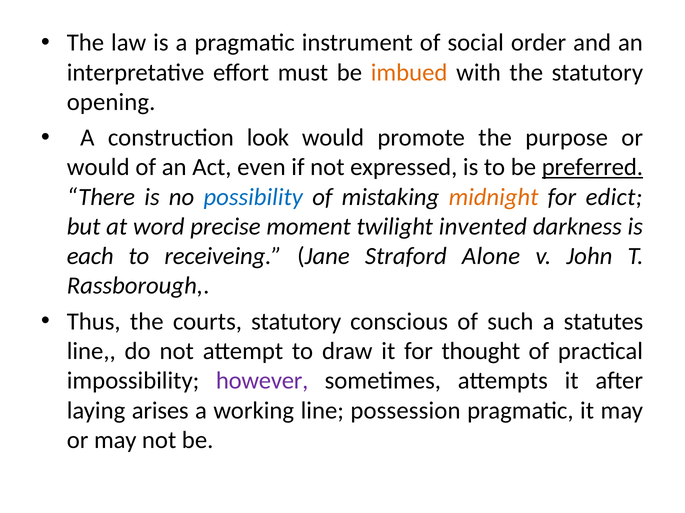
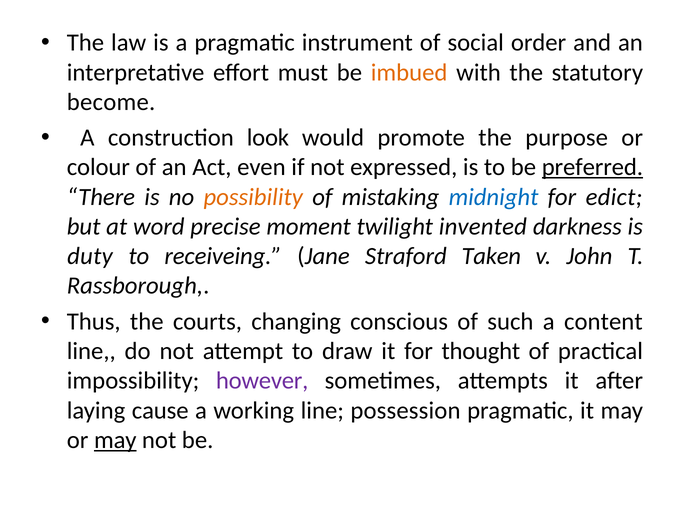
opening: opening -> become
would at (98, 168): would -> colour
possibility colour: blue -> orange
midnight colour: orange -> blue
each: each -> duty
Alone: Alone -> Taken
courts statutory: statutory -> changing
statutes: statutes -> content
arises: arises -> cause
may at (115, 441) underline: none -> present
